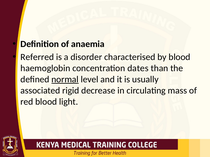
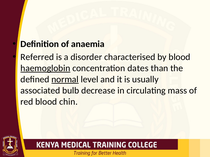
haemoglobin underline: none -> present
rigid: rigid -> bulb
light: light -> chin
